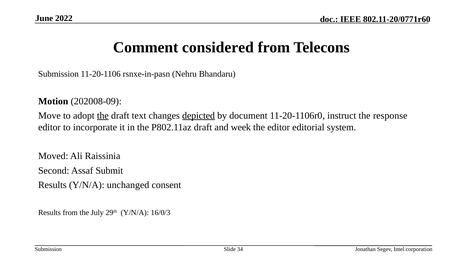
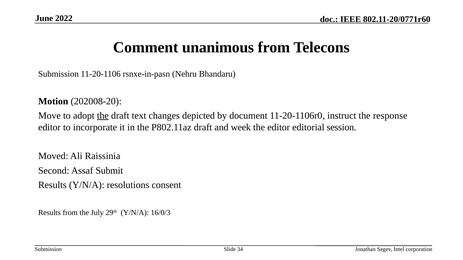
considered: considered -> unanimous
202008-09: 202008-09 -> 202008-20
depicted underline: present -> none
system: system -> session
unchanged: unchanged -> resolutions
